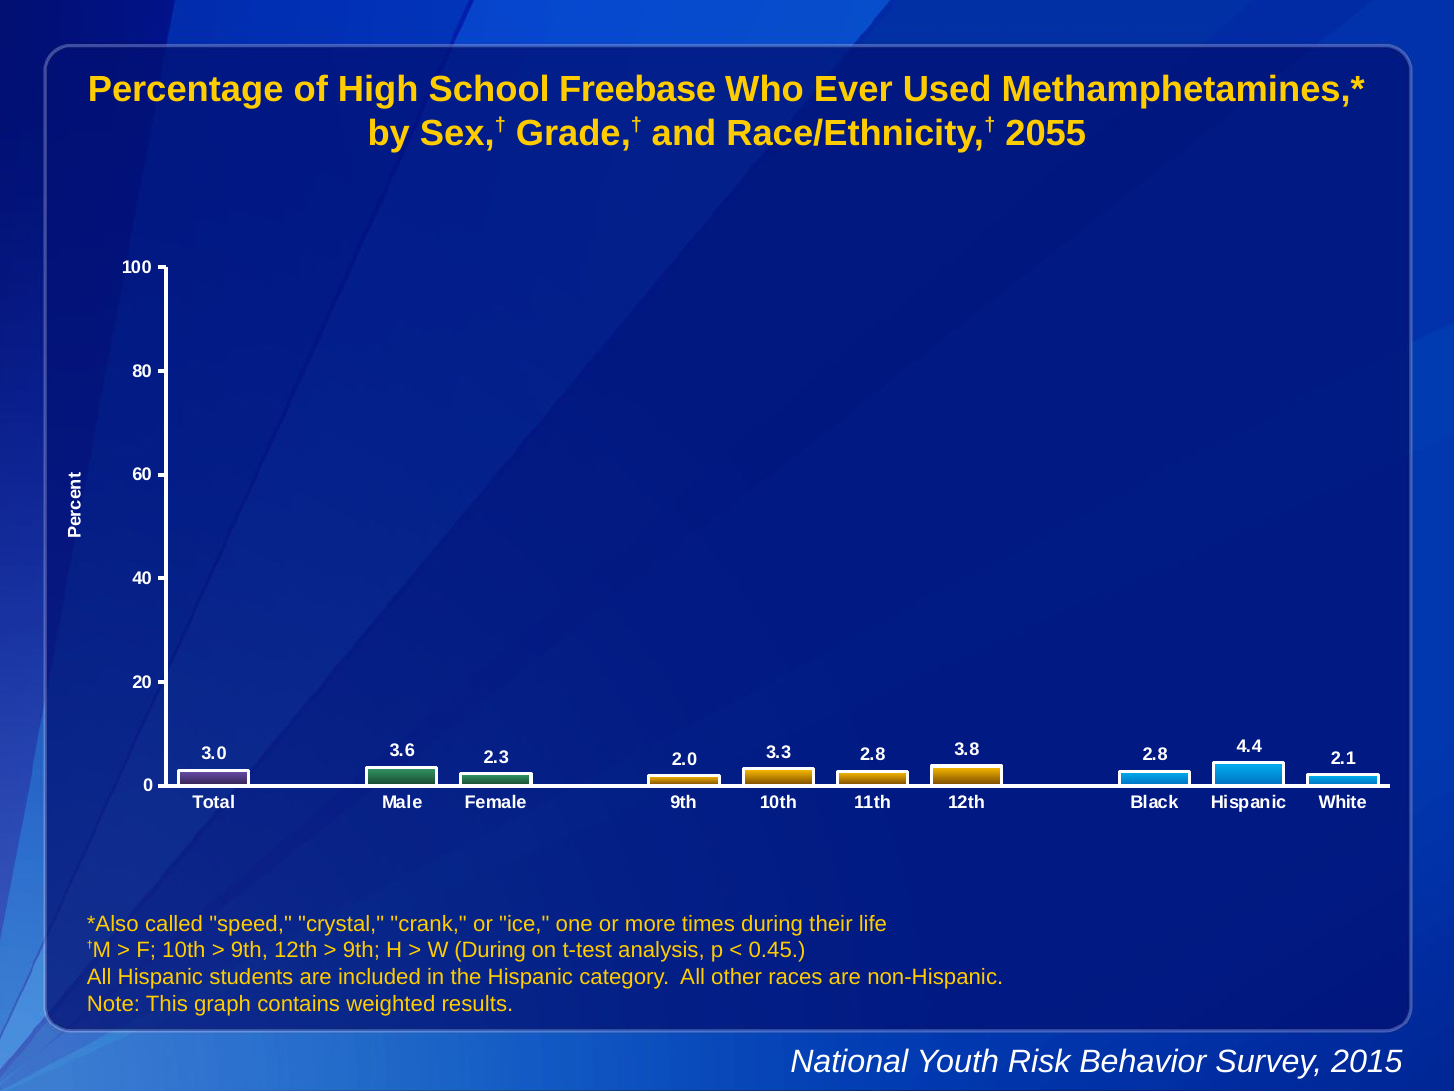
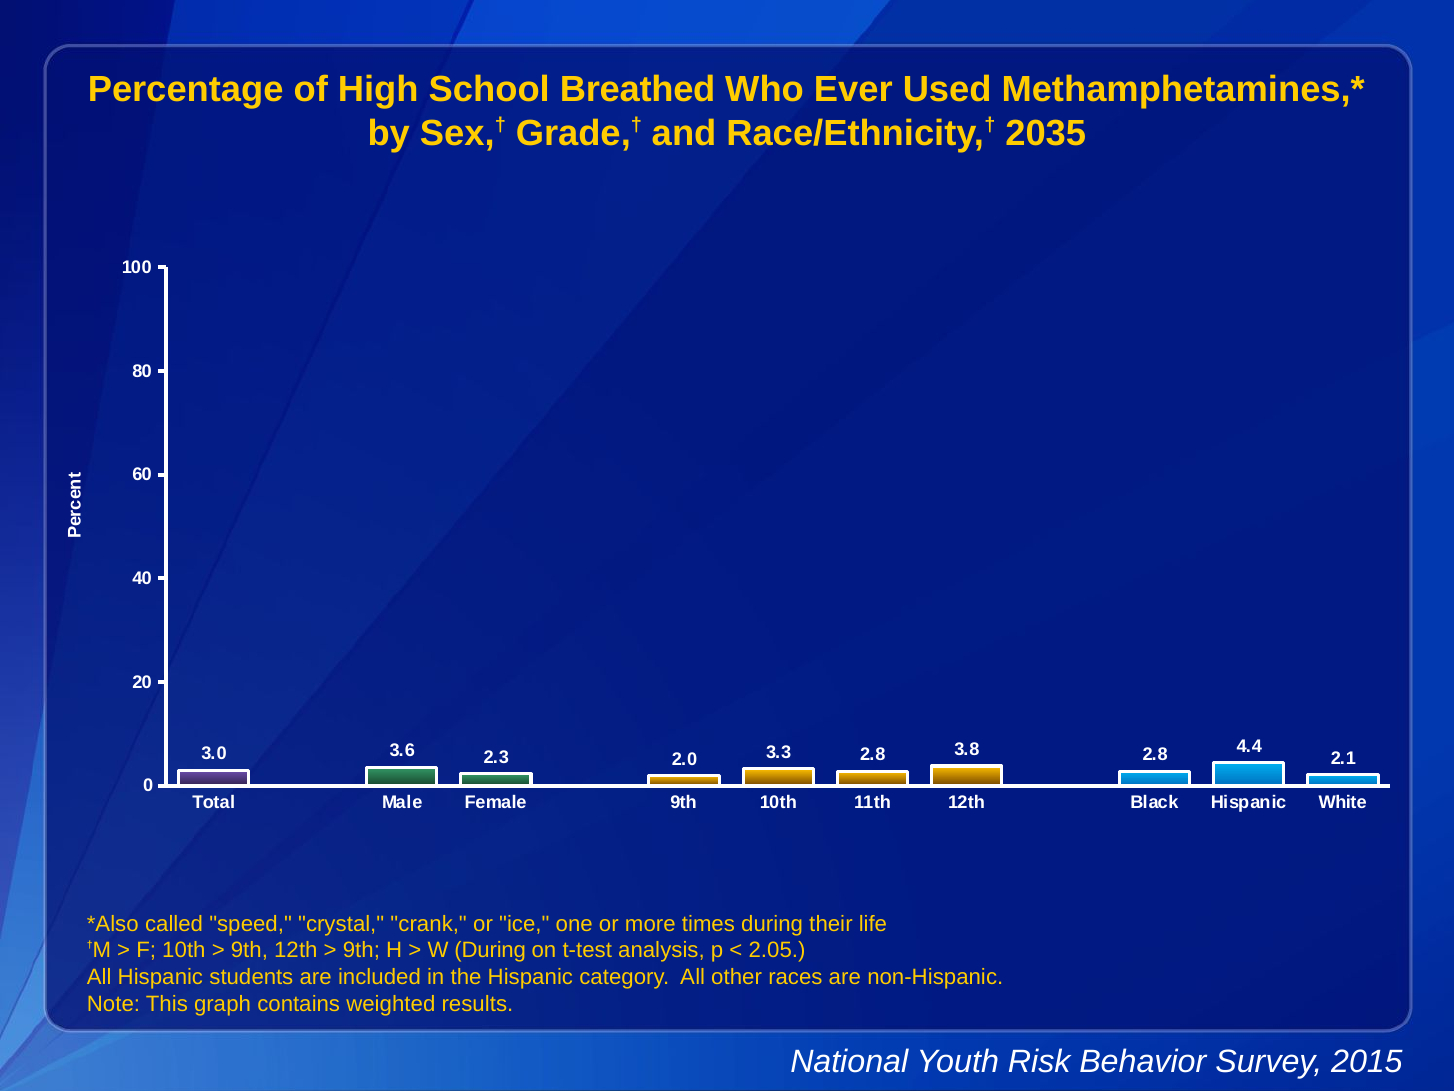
Freebase: Freebase -> Breathed
2055: 2055 -> 2035
0.45: 0.45 -> 2.05
